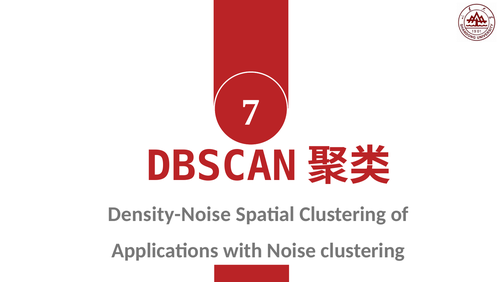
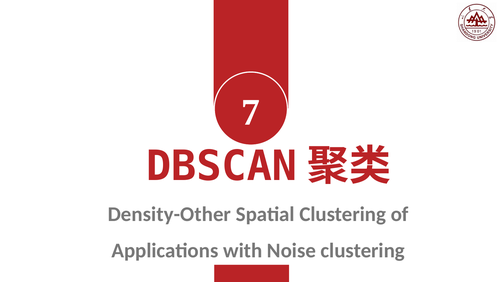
Density-Noise: Density-Noise -> Density-Other
